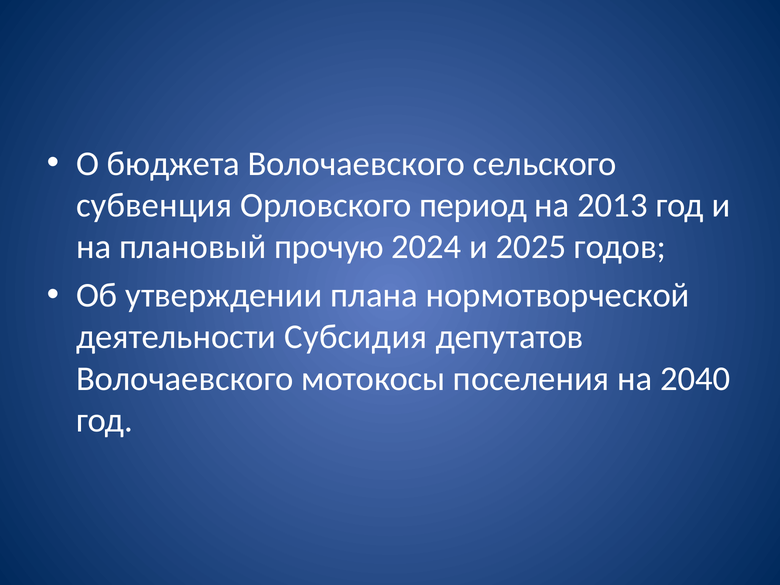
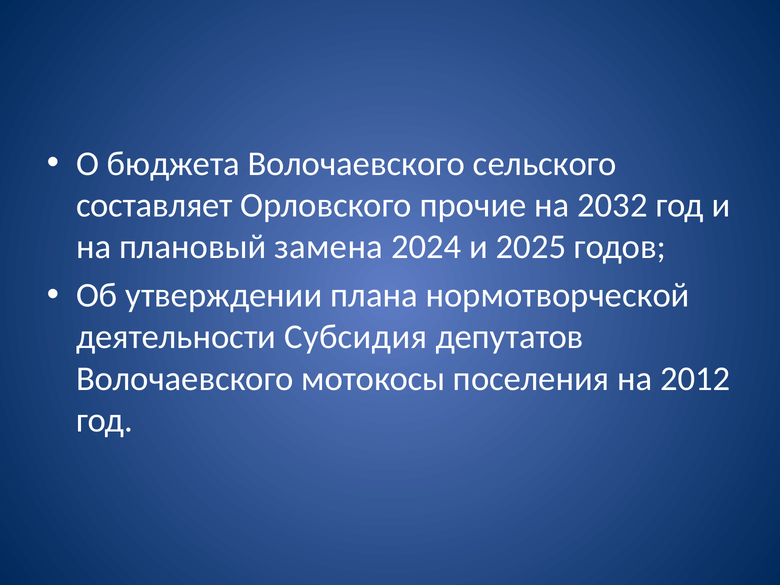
субвенция: субвенция -> составляет
период: период -> прочие
2013: 2013 -> 2032
прочую: прочую -> замена
2040: 2040 -> 2012
